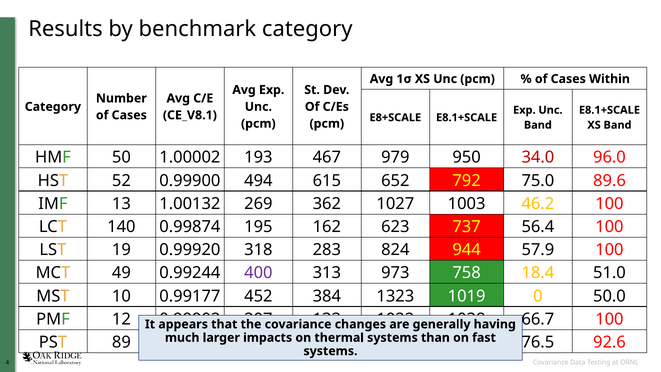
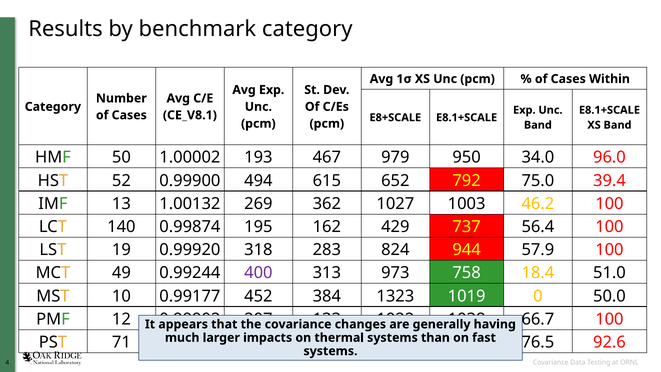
34.0 colour: red -> black
89.6: 89.6 -> 39.4
162 623: 623 -> 429
89: 89 -> 71
